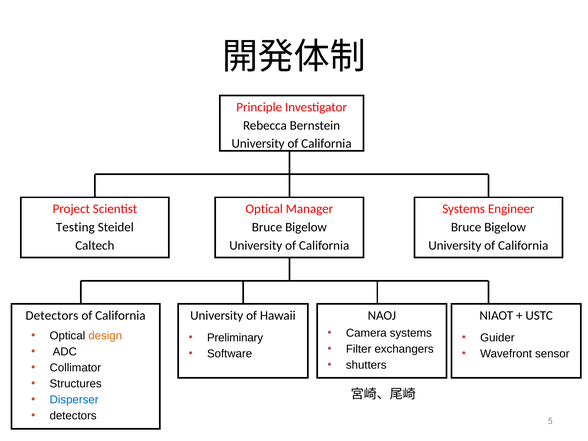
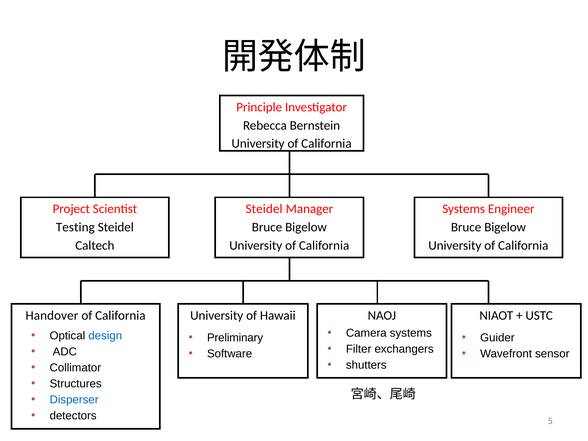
Optical at (264, 209): Optical -> Steidel
Detectors at (52, 315): Detectors -> Handover
design colour: orange -> blue
